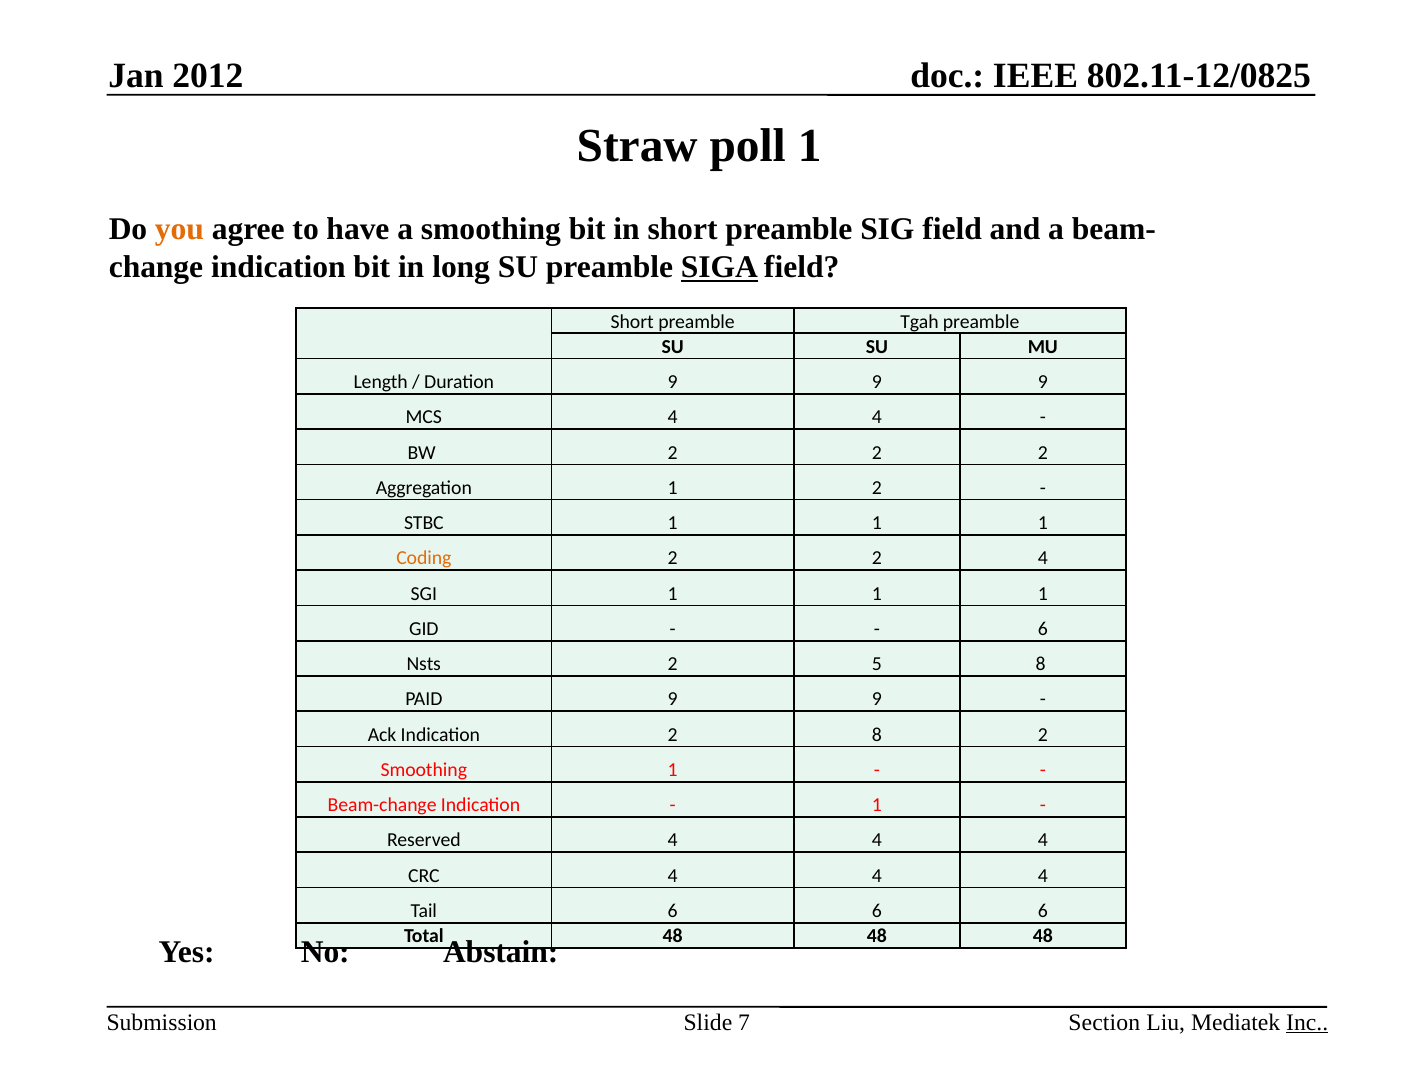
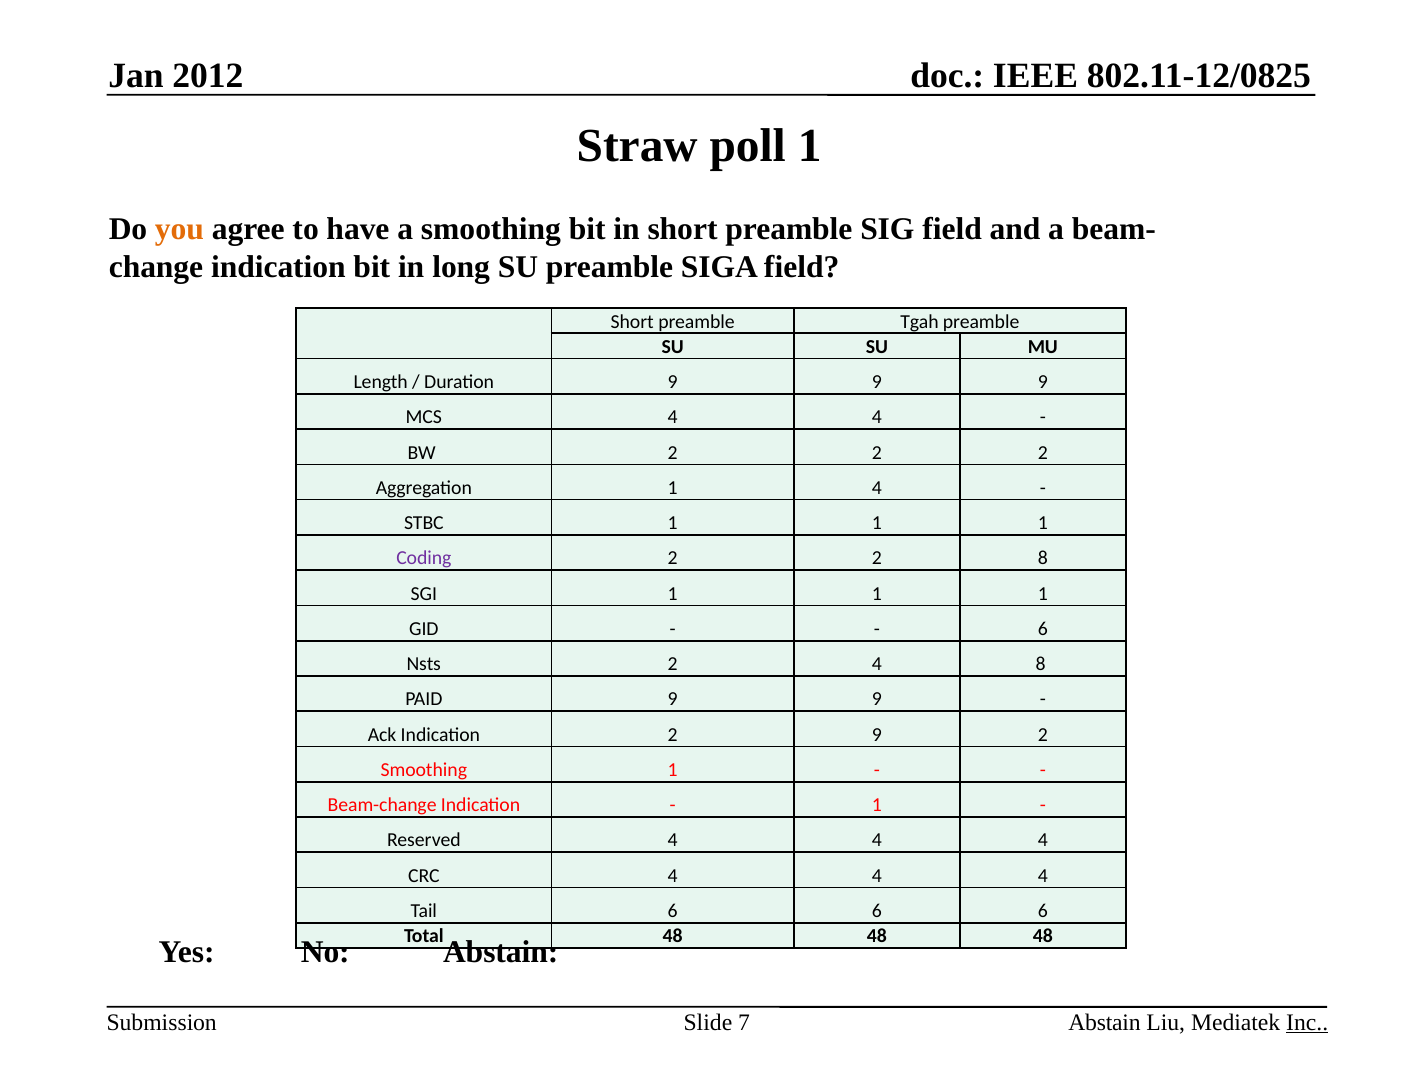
SIGA underline: present -> none
1 2: 2 -> 4
Coding colour: orange -> purple
2 4: 4 -> 8
2 5: 5 -> 4
2 8: 8 -> 9
Section at (1104, 1023): Section -> Abstain
